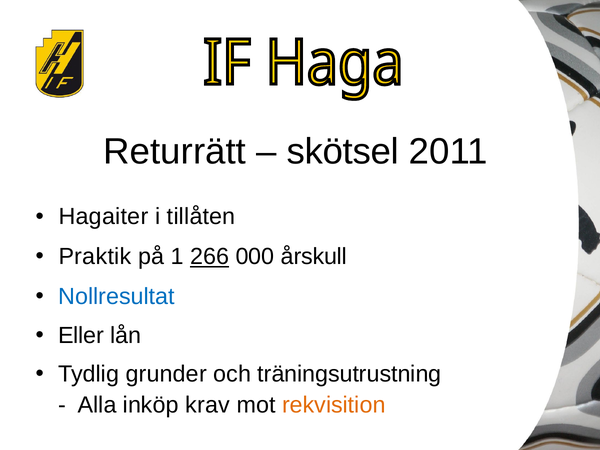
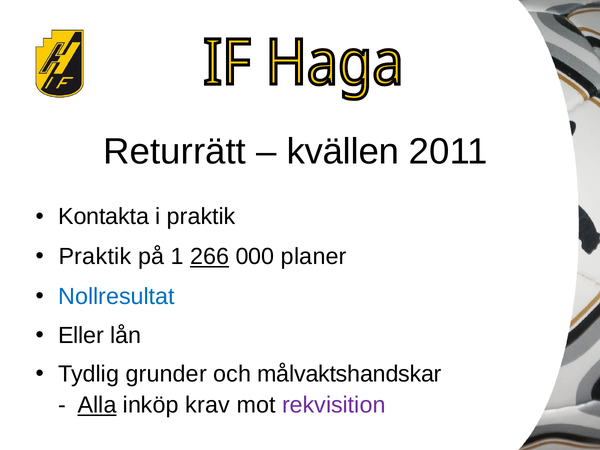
skötsel: skötsel -> kvällen
Hagaiter: Hagaiter -> Kontakta
i tillåten: tillåten -> praktik
årskull: årskull -> planer
träningsutrustning: träningsutrustning -> målvaktshandskar
Alla underline: none -> present
rekvisition colour: orange -> purple
